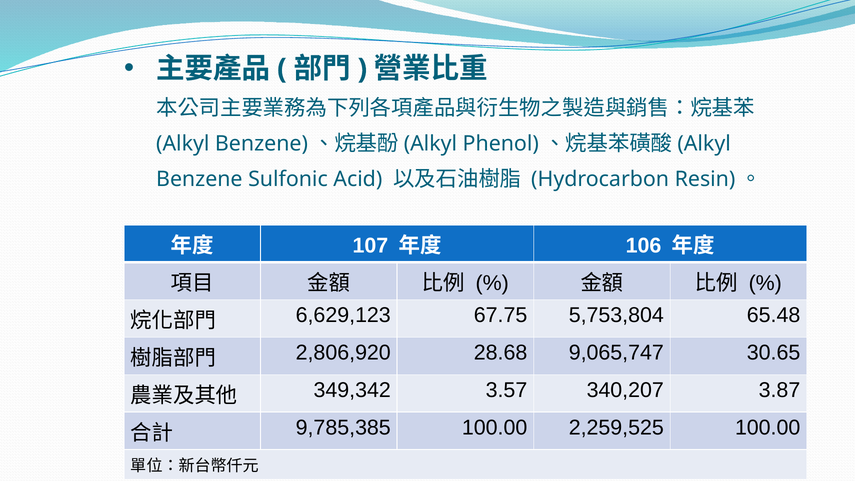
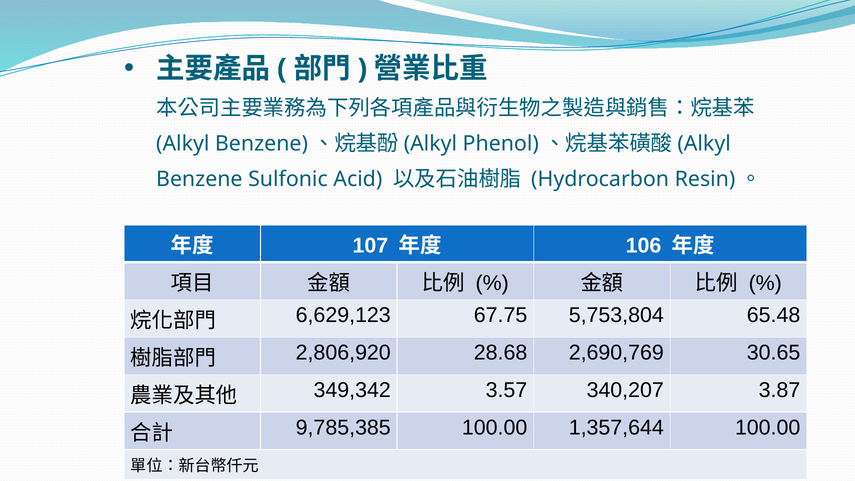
9,065,747: 9,065,747 -> 2,690,769
2,259,525: 2,259,525 -> 1,357,644
